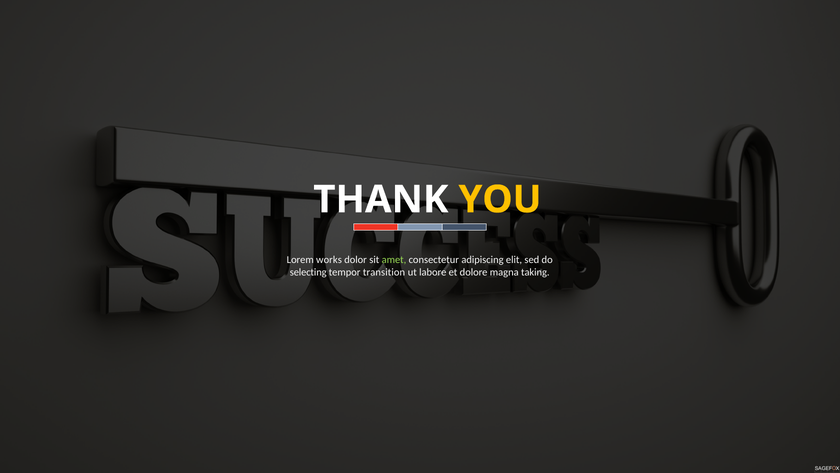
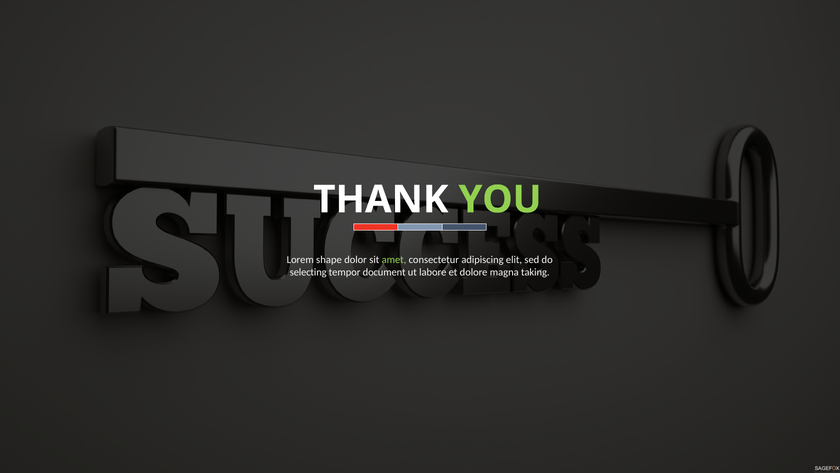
YOU colour: yellow -> light green
works: works -> shape
transition: transition -> document
